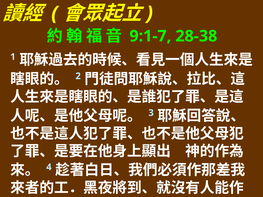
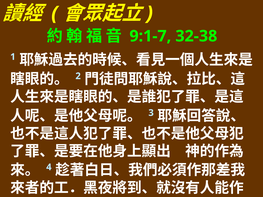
28-38: 28-38 -> 32-38
